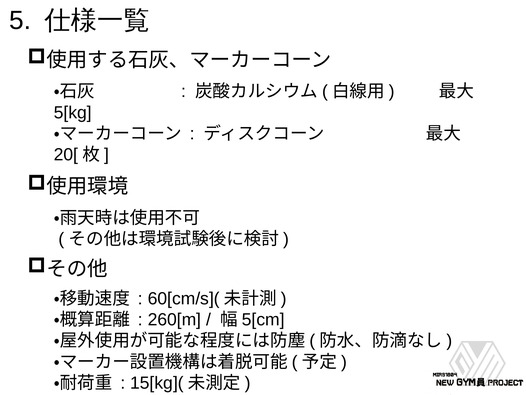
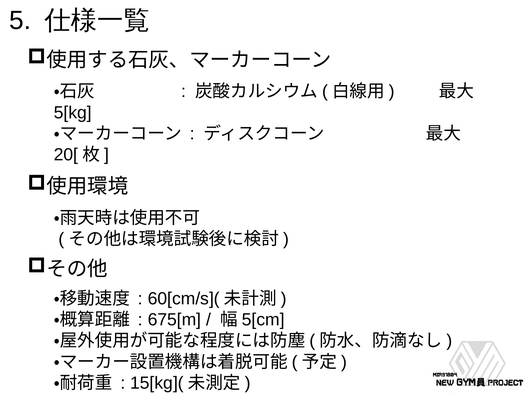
260[m: 260[m -> 675[m
